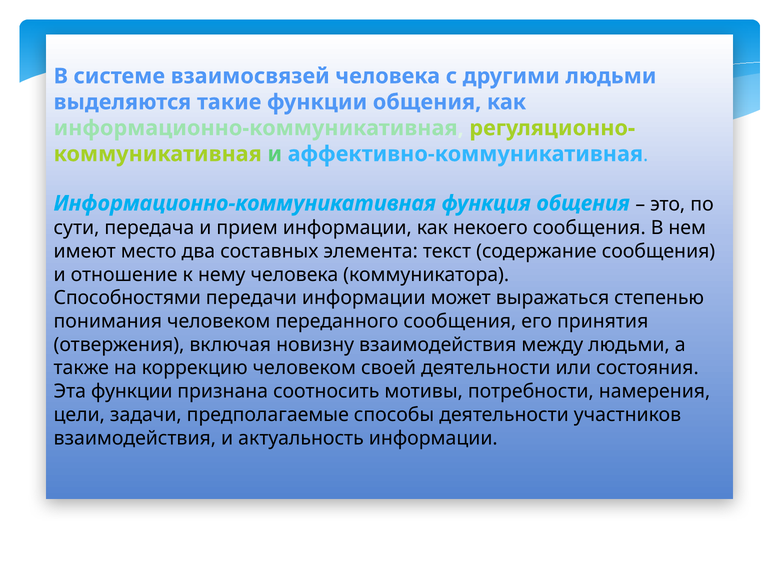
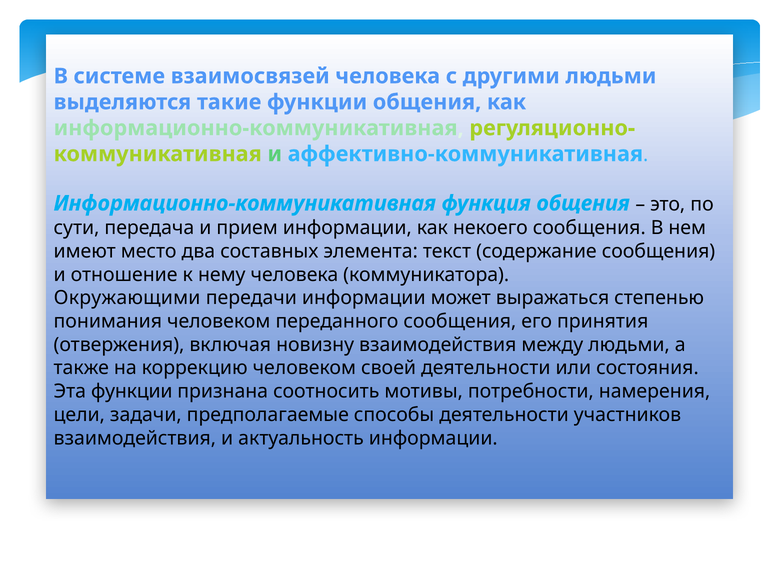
Способностями: Способностями -> Окружающими
